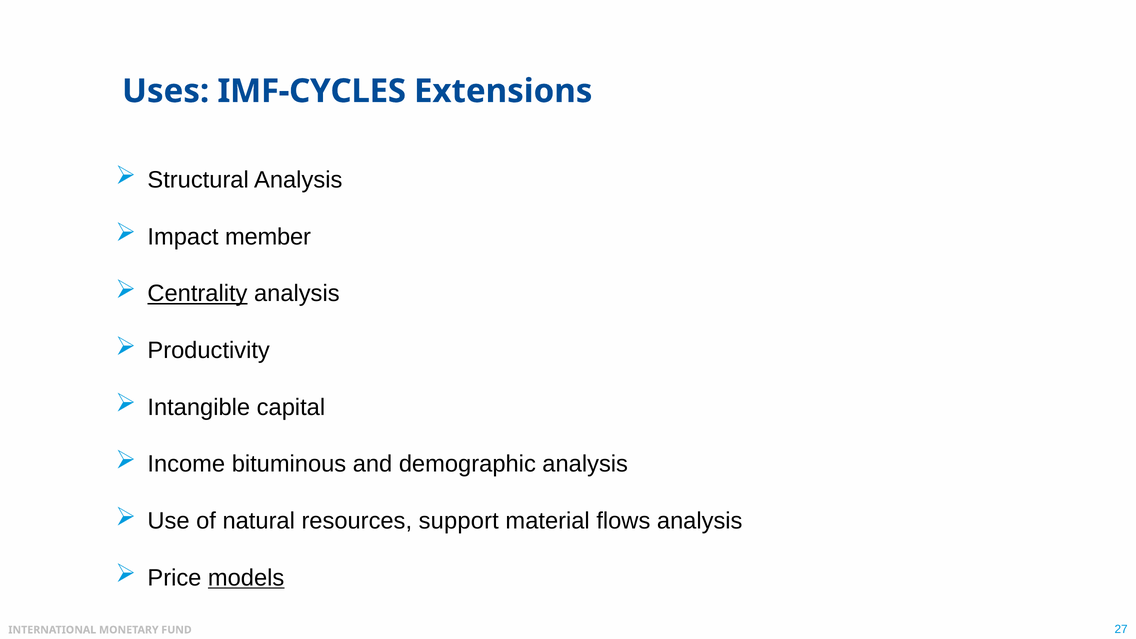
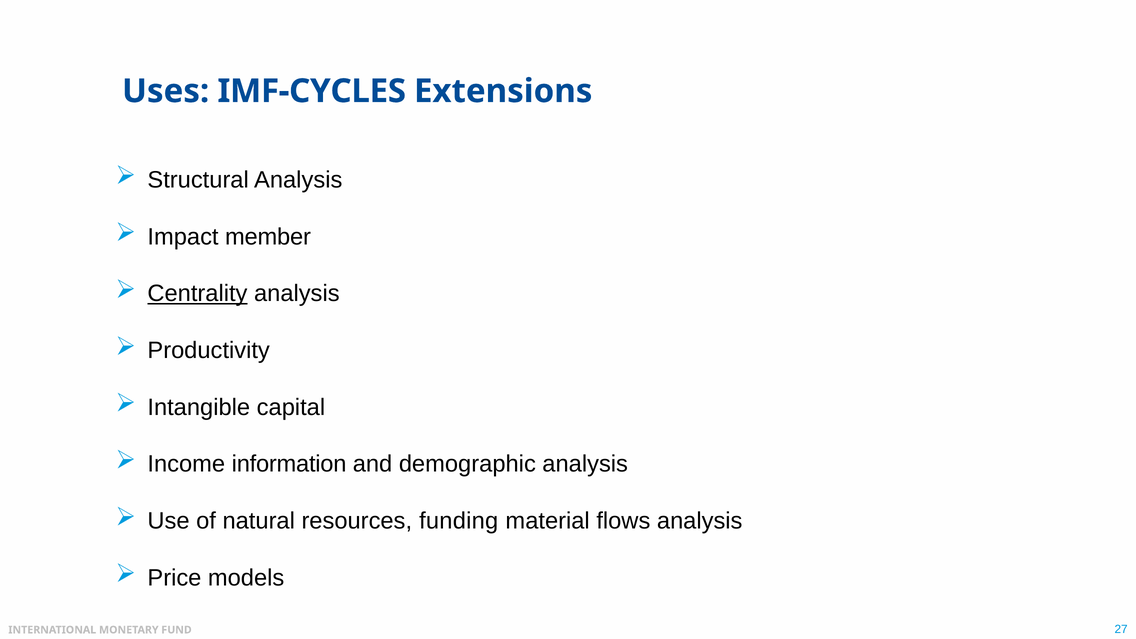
bituminous: bituminous -> information
support: support -> funding
models underline: present -> none
